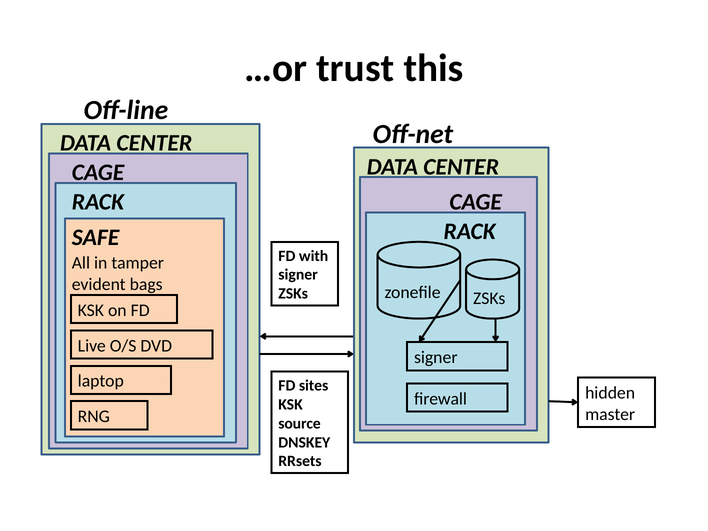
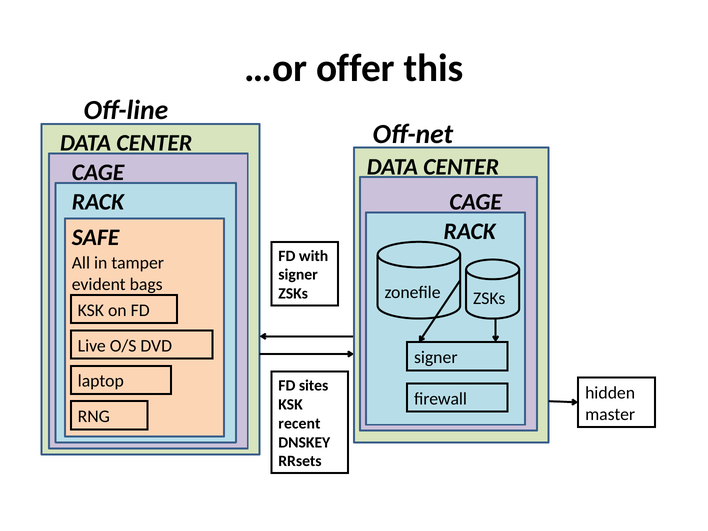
trust: trust -> offer
source: source -> recent
